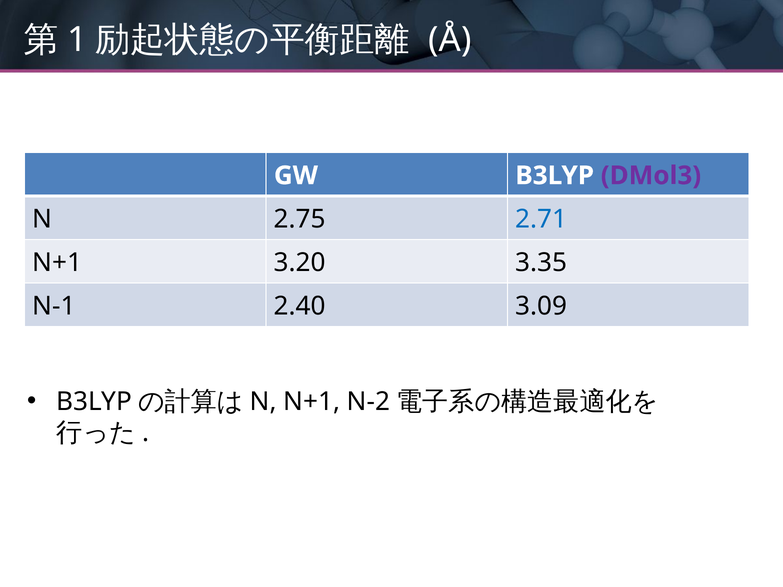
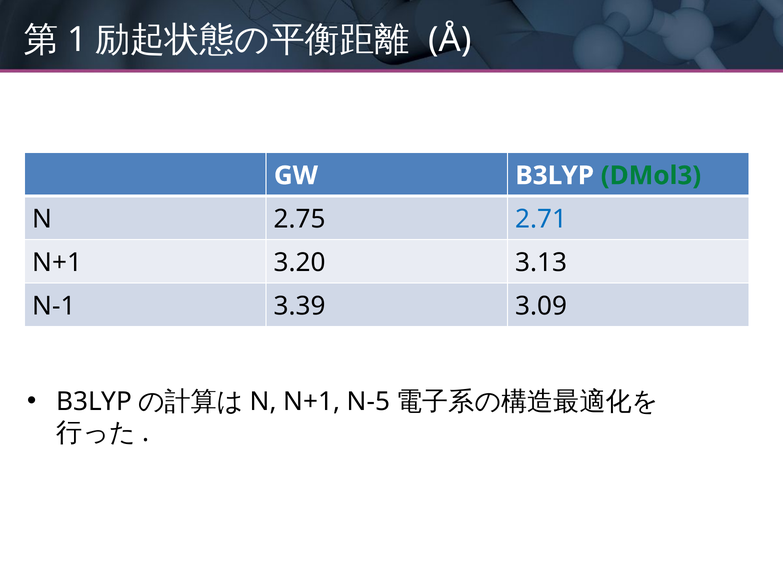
DMol3 colour: purple -> green
3.35: 3.35 -> 3.13
2.40: 2.40 -> 3.39
N-2: N-2 -> N-5
